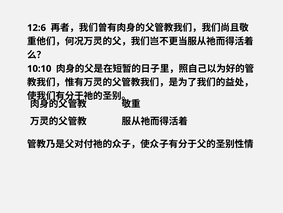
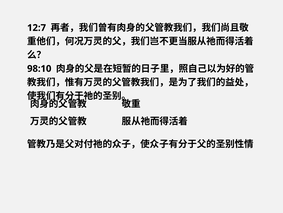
12:6: 12:6 -> 12:7
10:10: 10:10 -> 98:10
